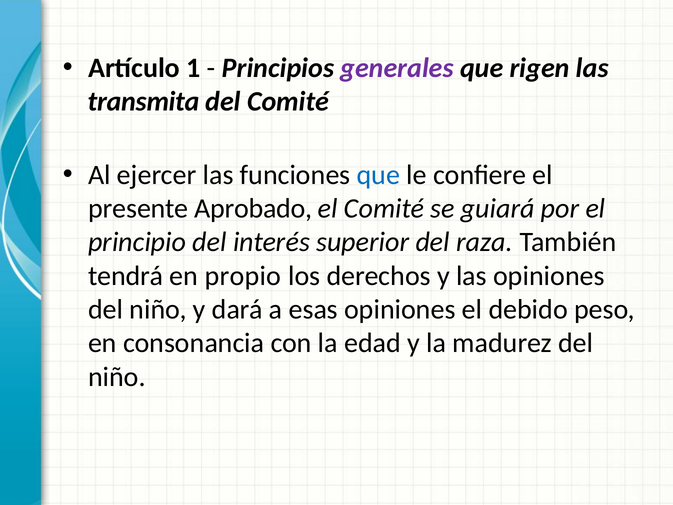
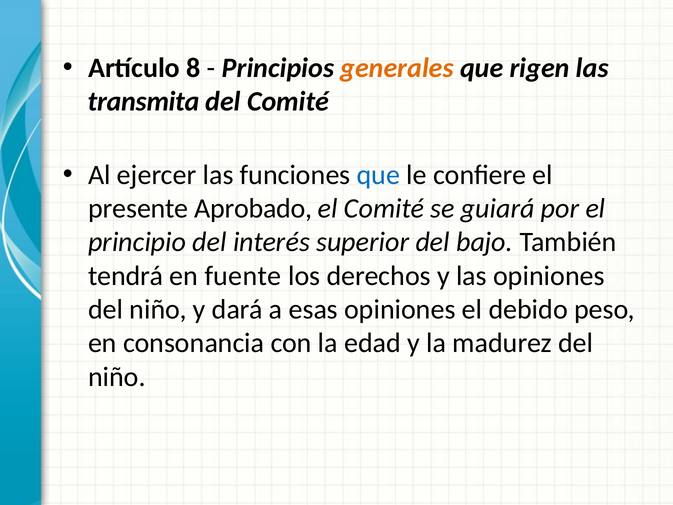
1: 1 -> 8
generales colour: purple -> orange
raza: raza -> bajo
propio: propio -> fuente
